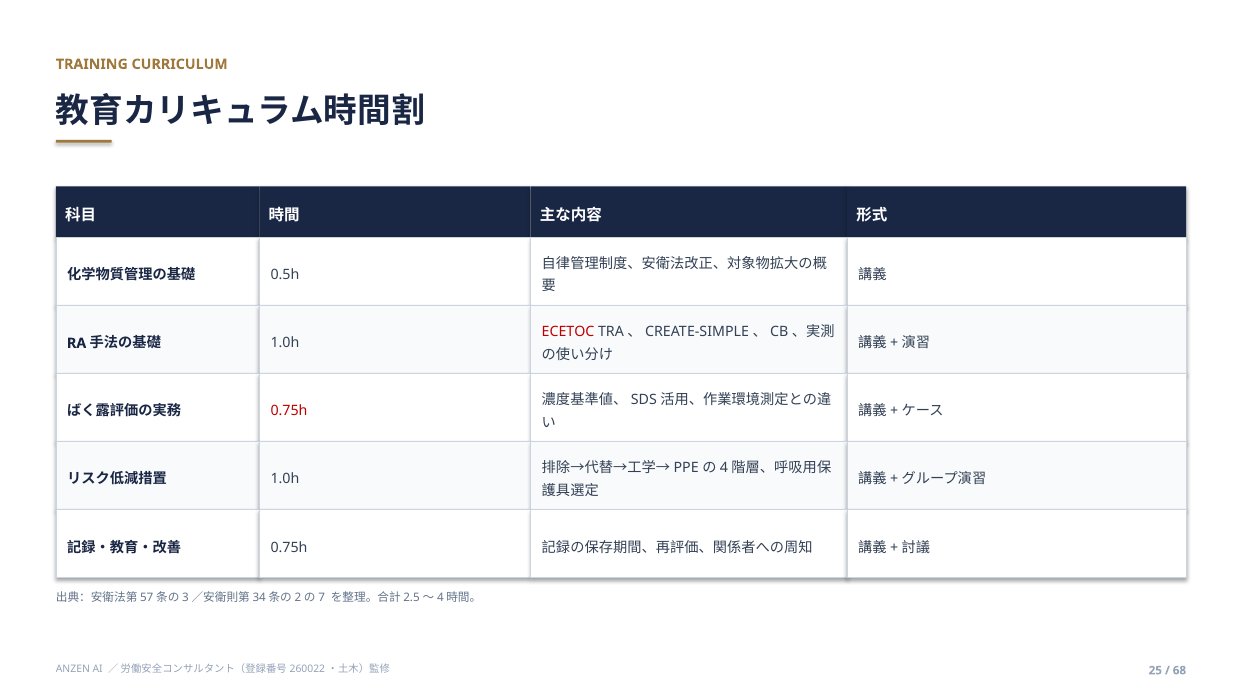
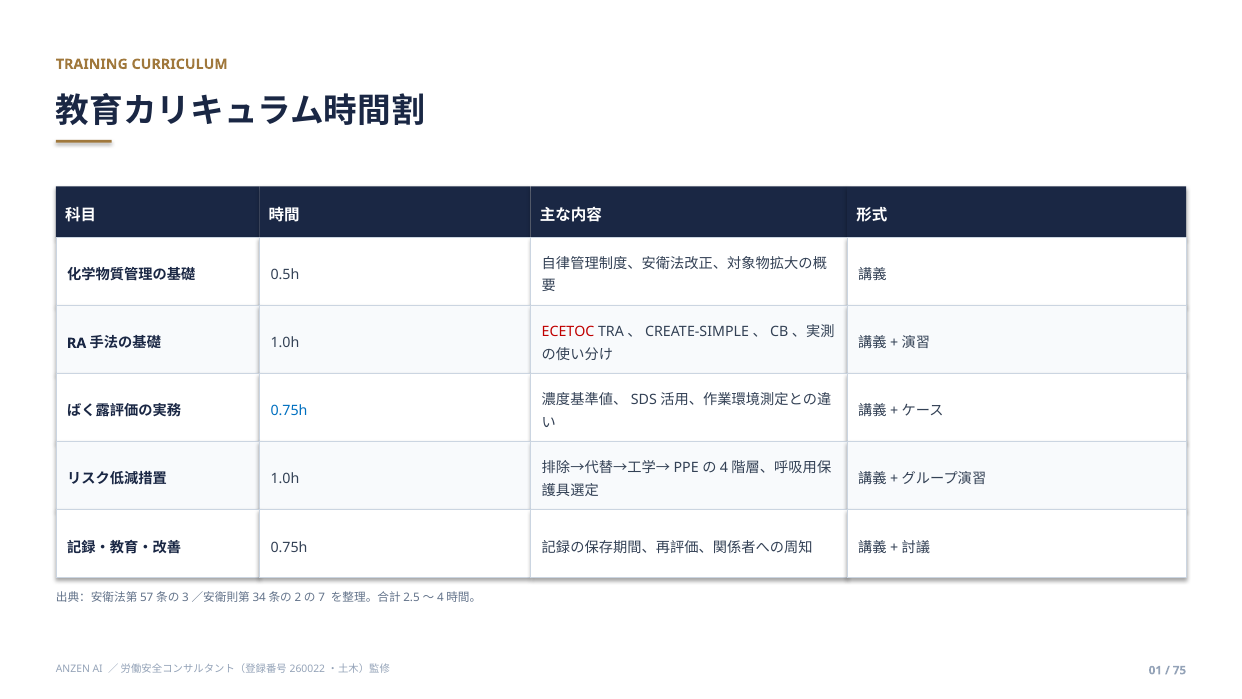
0.75h at (289, 411) colour: red -> blue
25: 25 -> 01
68: 68 -> 75
